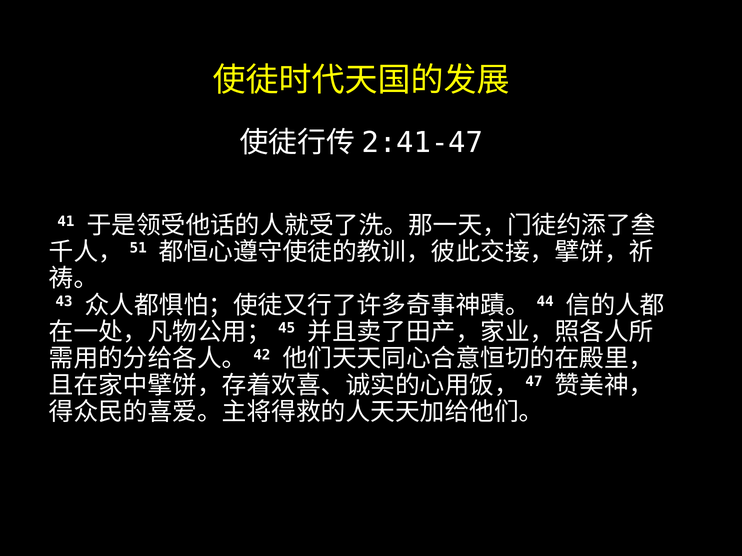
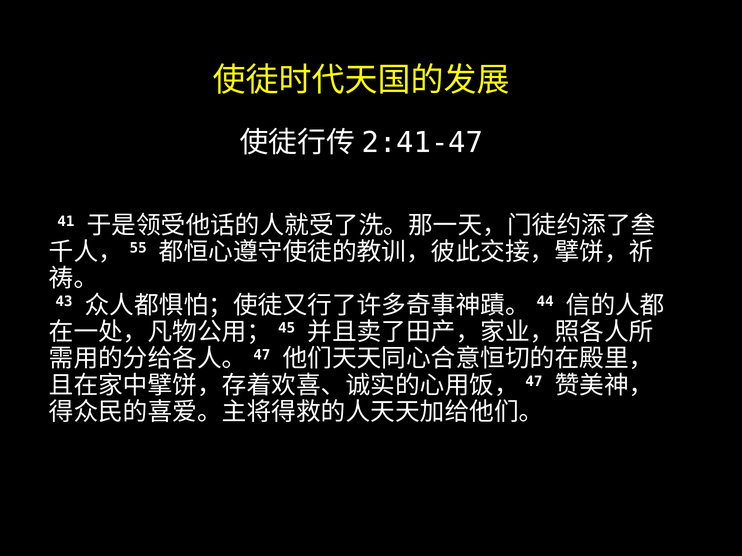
51: 51 -> 55
42 at (262, 355): 42 -> 47
